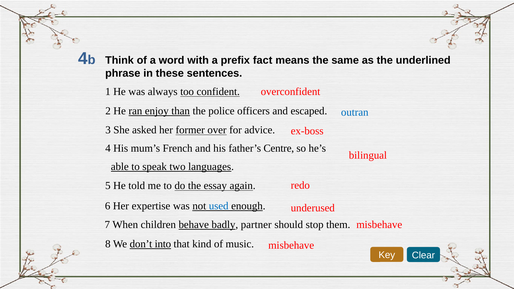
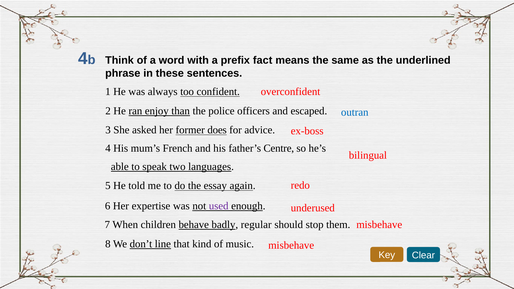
over: over -> does
used colour: blue -> purple
partner: partner -> regular
into: into -> line
